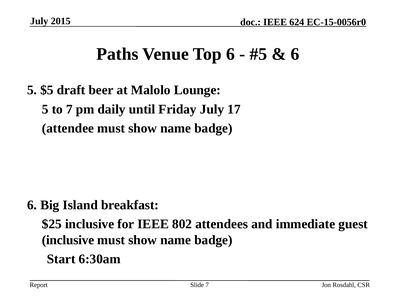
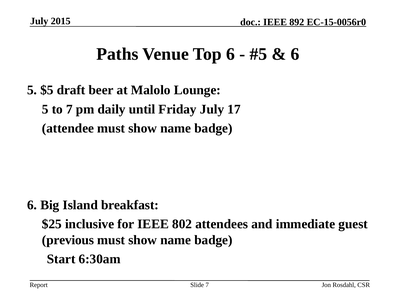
624: 624 -> 892
inclusive at (68, 240): inclusive -> previous
